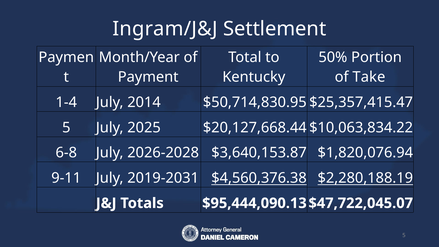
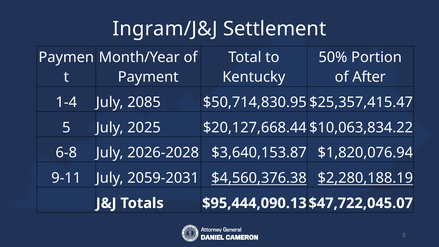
Take: Take -> After
2014: 2014 -> 2085
2019-2031: 2019-2031 -> 2059-2031
